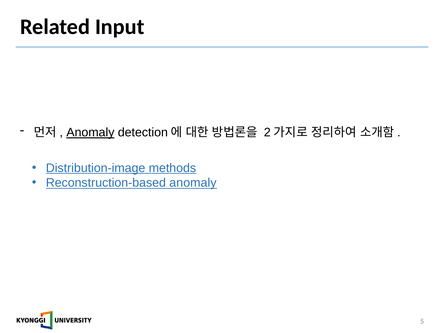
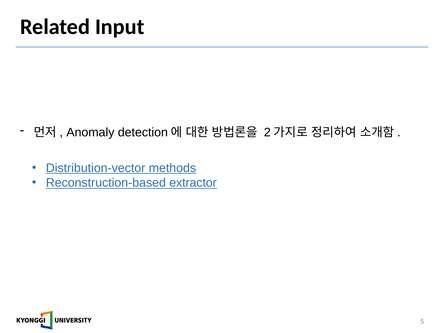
Anomaly at (90, 133) underline: present -> none
Distribution-image: Distribution-image -> Distribution-vector
Reconstruction-based anomaly: anomaly -> extractor
